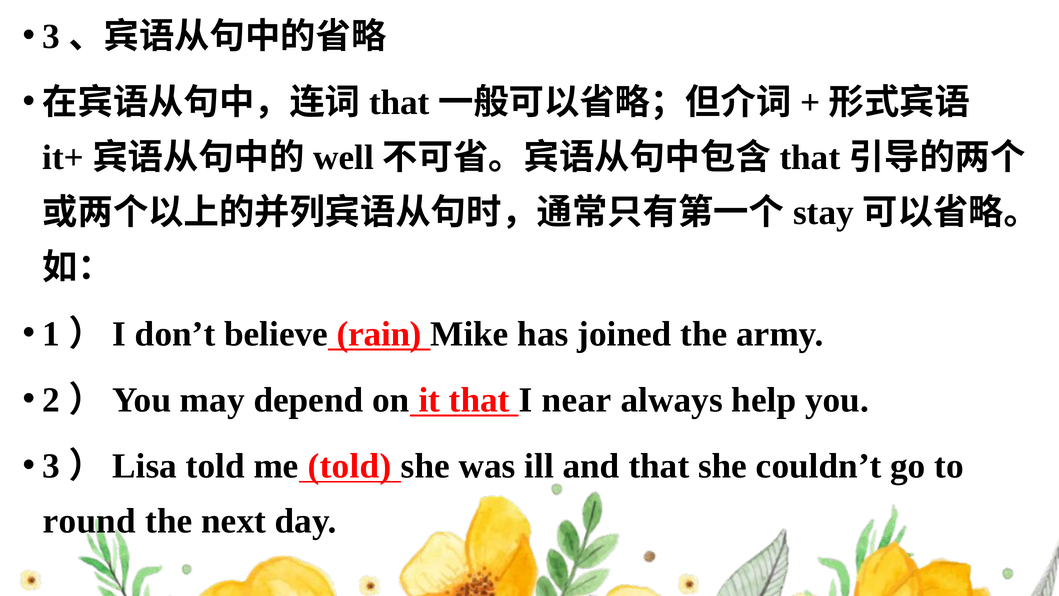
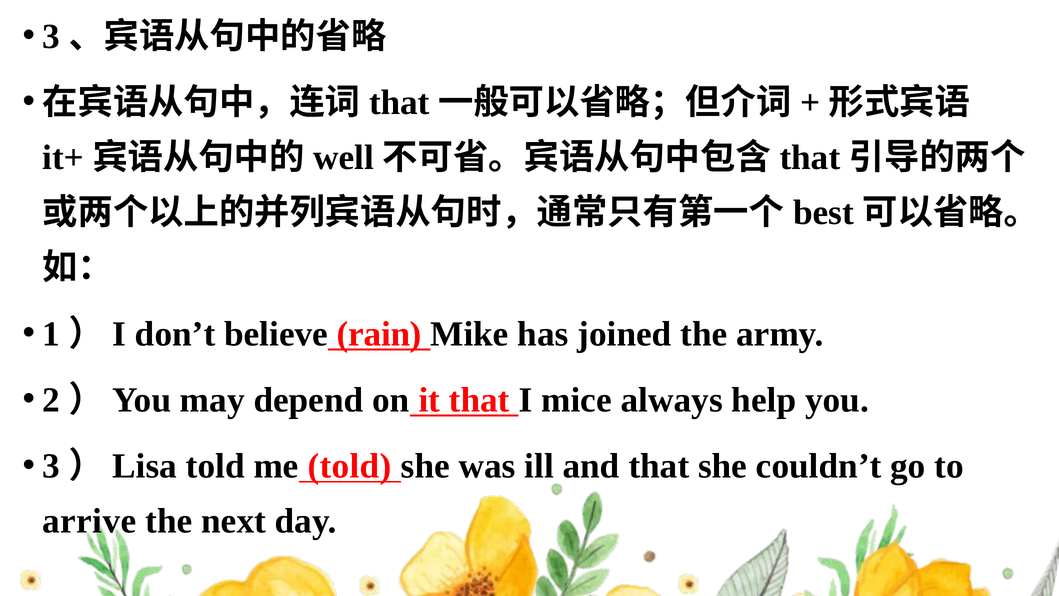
stay: stay -> best
near: near -> mice
round: round -> arrive
